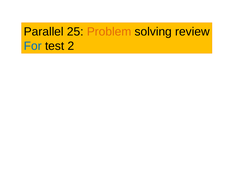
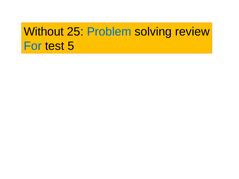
Parallel: Parallel -> Without
Problem colour: orange -> blue
2: 2 -> 5
